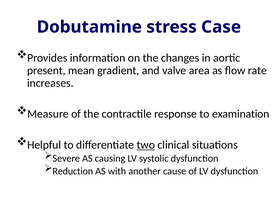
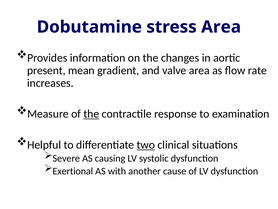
stress Case: Case -> Area
the at (91, 114) underline: none -> present
Reduction: Reduction -> Exertional
